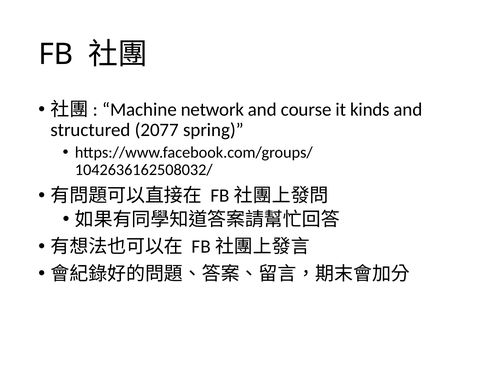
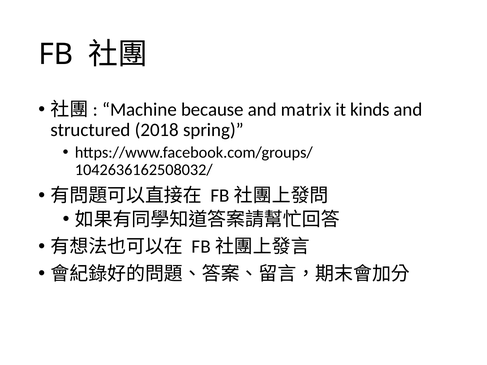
network: network -> because
course: course -> matrix
2077: 2077 -> 2018
